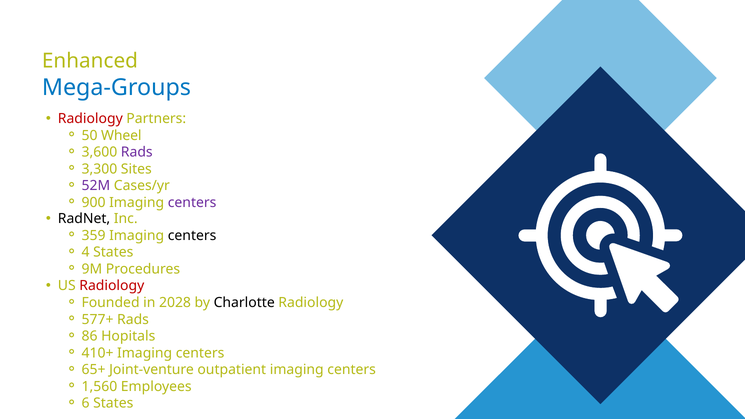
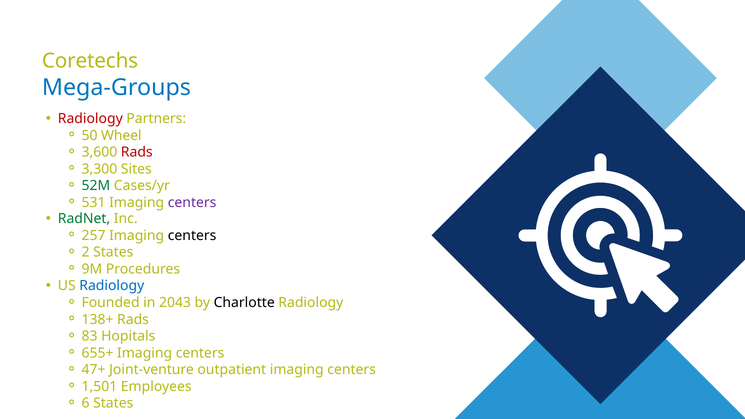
Enhanced: Enhanced -> Coretechs
Rads at (137, 152) colour: purple -> red
52M colour: purple -> green
900: 900 -> 531
RadNet colour: black -> green
359: 359 -> 257
4: 4 -> 2
Radiology at (112, 286) colour: red -> blue
2028: 2028 -> 2043
577+: 577+ -> 138+
86: 86 -> 83
410+: 410+ -> 655+
65+: 65+ -> 47+
1,560: 1,560 -> 1,501
